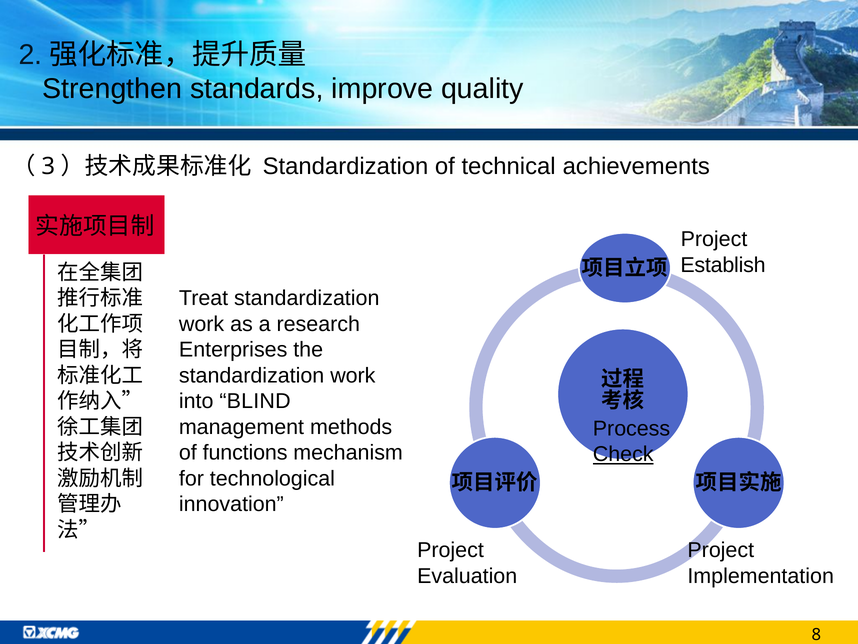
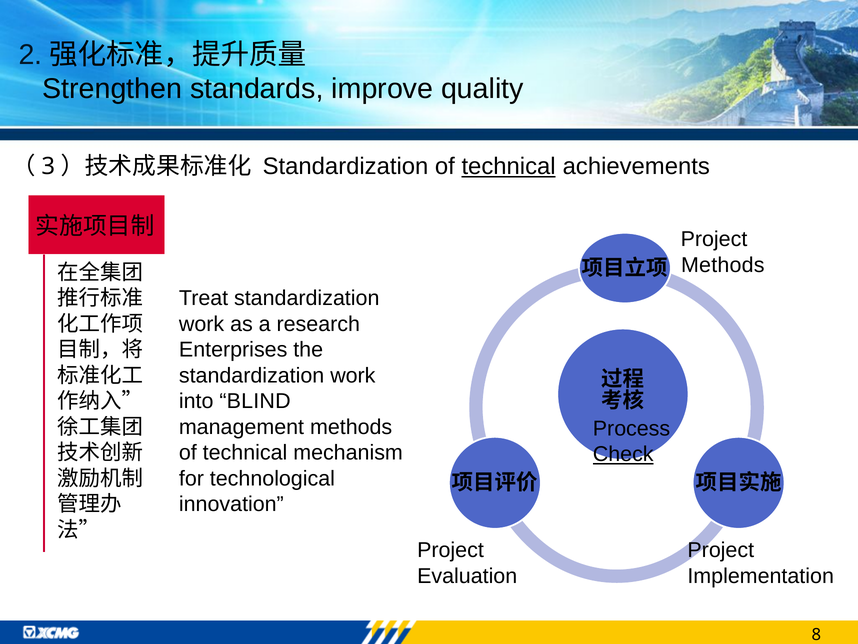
technical at (509, 166) underline: none -> present
Establish at (723, 265): Establish -> Methods
functions at (245, 452): functions -> technical
